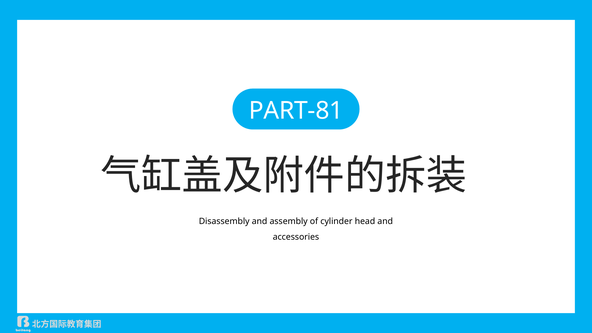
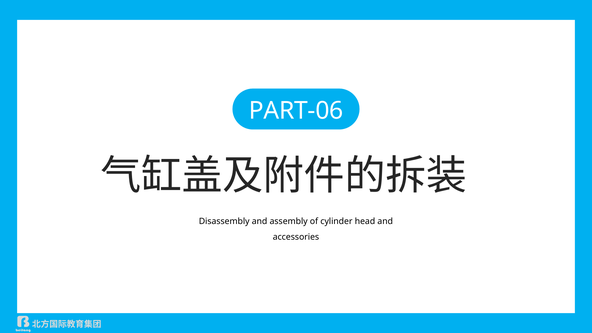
PART-81: PART-81 -> PART-06
